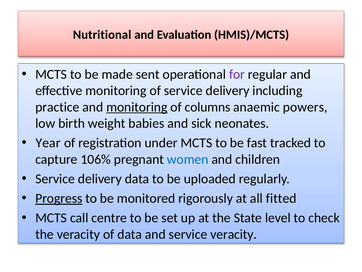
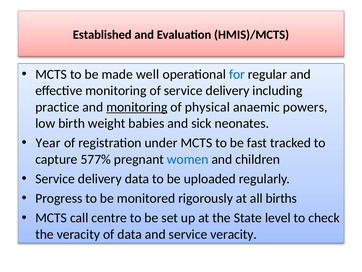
Nutritional: Nutritional -> Established
sent: sent -> well
for colour: purple -> blue
columns: columns -> physical
106%: 106% -> 577%
Progress underline: present -> none
fitted: fitted -> births
